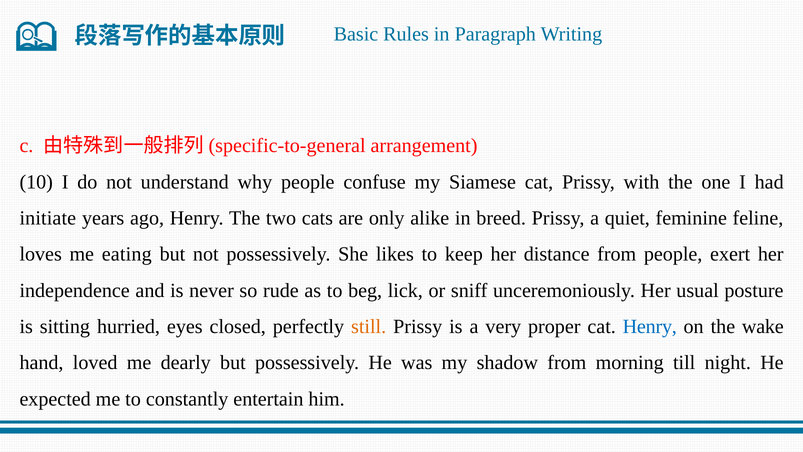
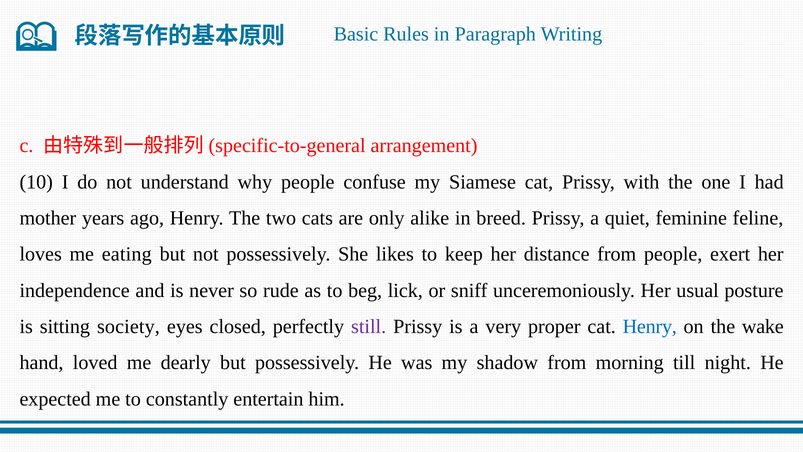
initiate: initiate -> mother
hurried: hurried -> society
still colour: orange -> purple
